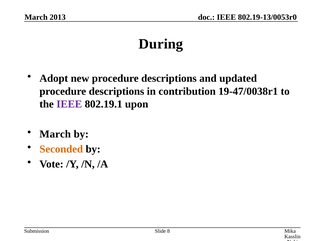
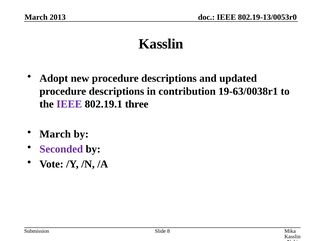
During at (161, 44): During -> Kasslin
19-47/0038r1: 19-47/0038r1 -> 19-63/0038r1
upon: upon -> three
Seconded colour: orange -> purple
